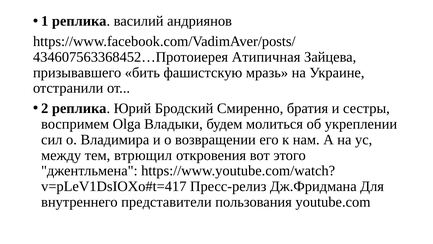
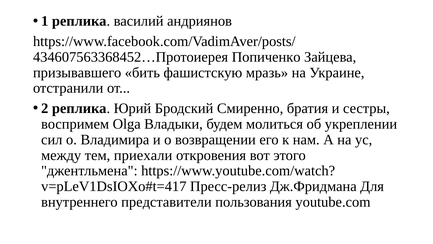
Атипичная: Атипичная -> Попиченко
втрющил: втрющил -> приехали
